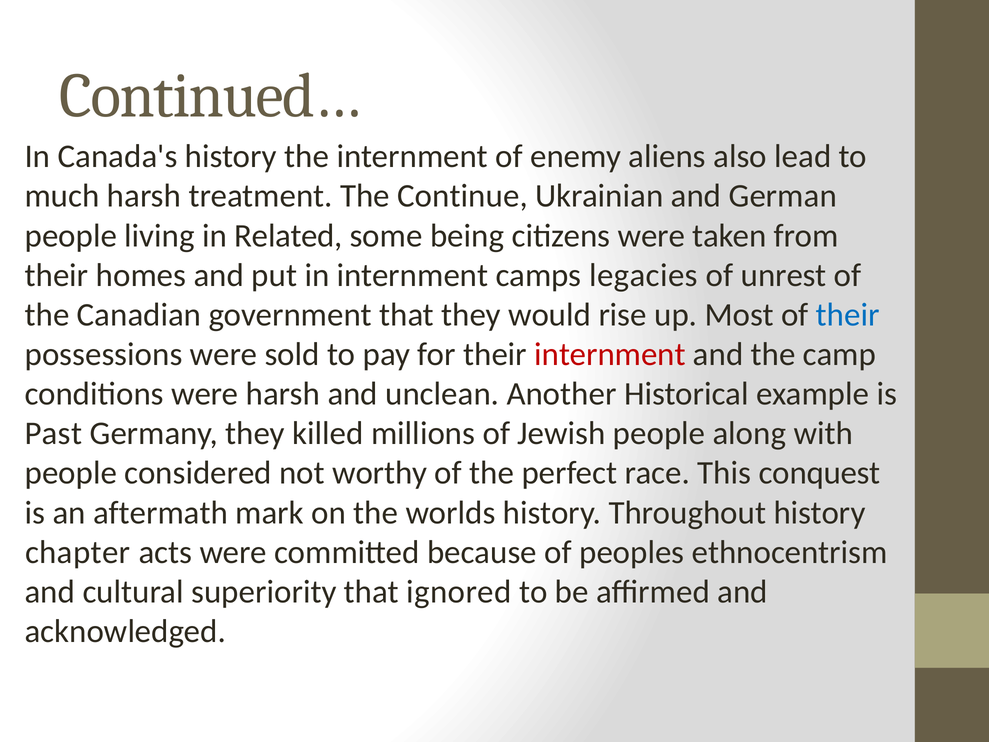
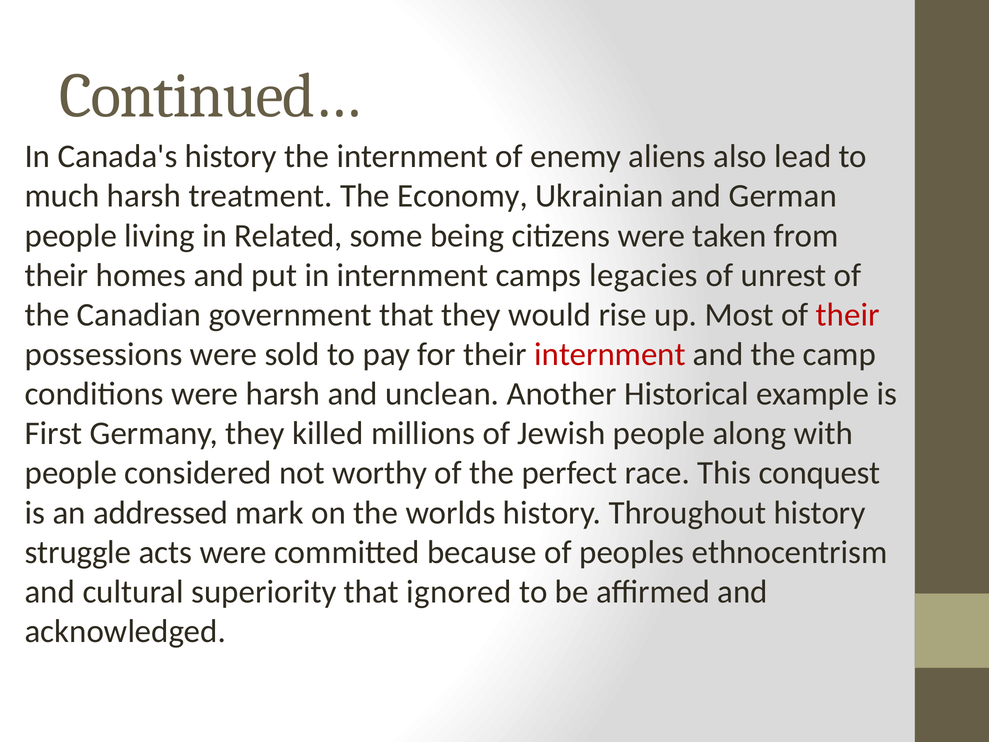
Continue: Continue -> Economy
their at (848, 315) colour: blue -> red
Past: Past -> First
aftermath: aftermath -> addressed
chapter: chapter -> struggle
